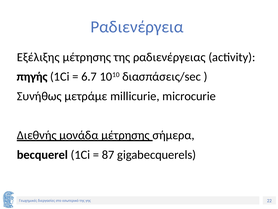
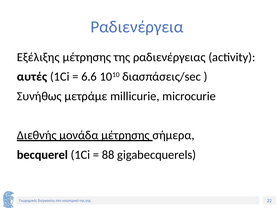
πηγής: πηγής -> αυτές
6.7: 6.7 -> 6.6
87: 87 -> 88
